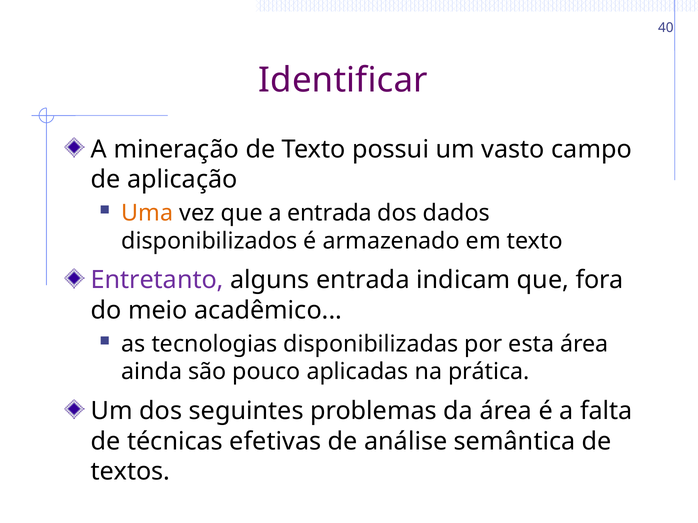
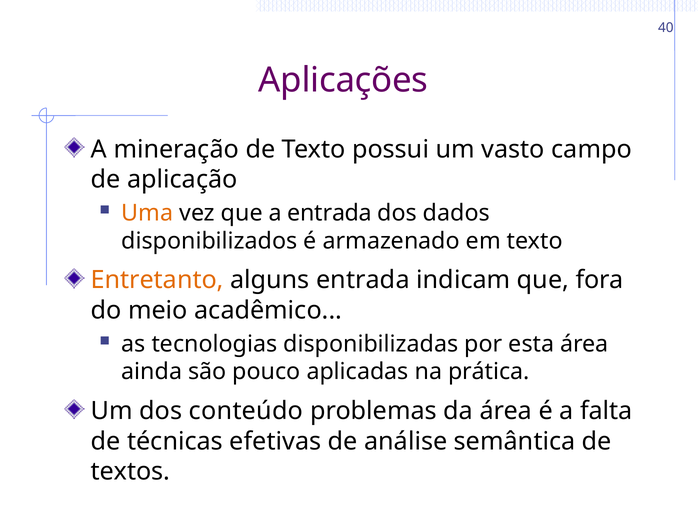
Identificar: Identificar -> Aplicações
Entretanto colour: purple -> orange
seguintes: seguintes -> conteúdo
